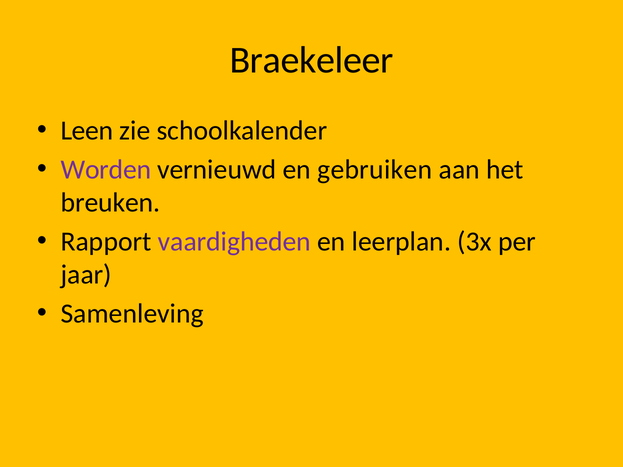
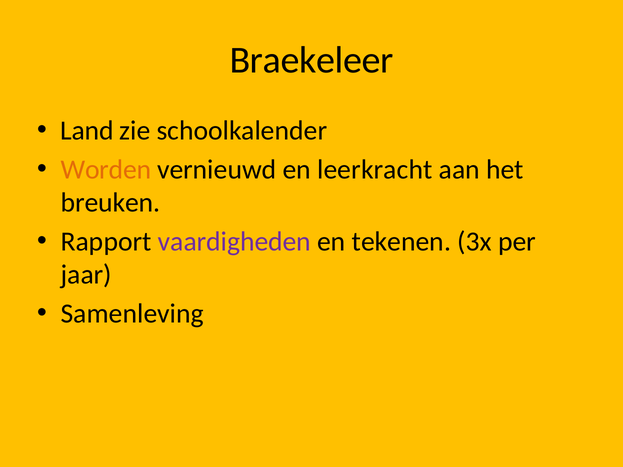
Leen: Leen -> Land
Worden colour: purple -> orange
gebruiken: gebruiken -> leerkracht
leerplan: leerplan -> tekenen
